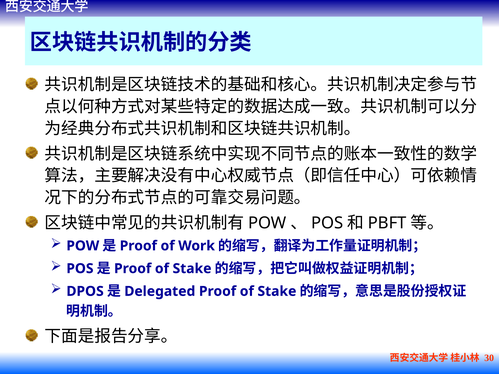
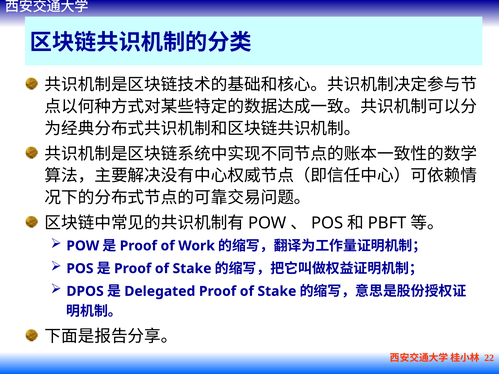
30: 30 -> 22
